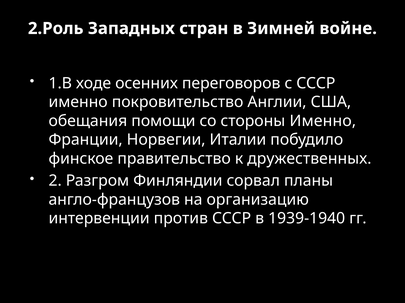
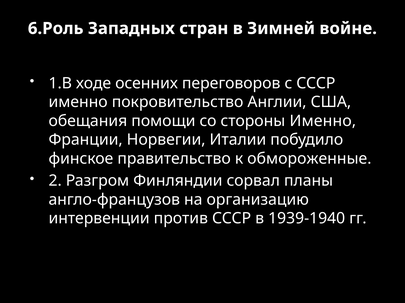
2.Роль: 2.Роль -> 6.Роль
дружественных: дружественных -> обмороженные
